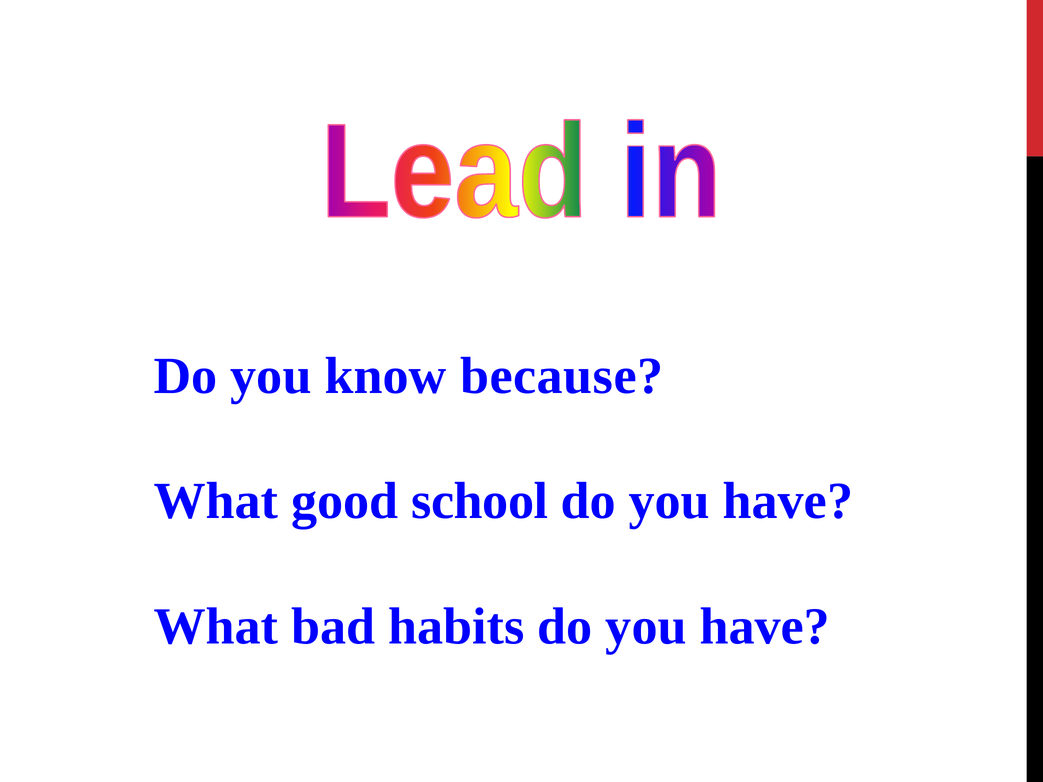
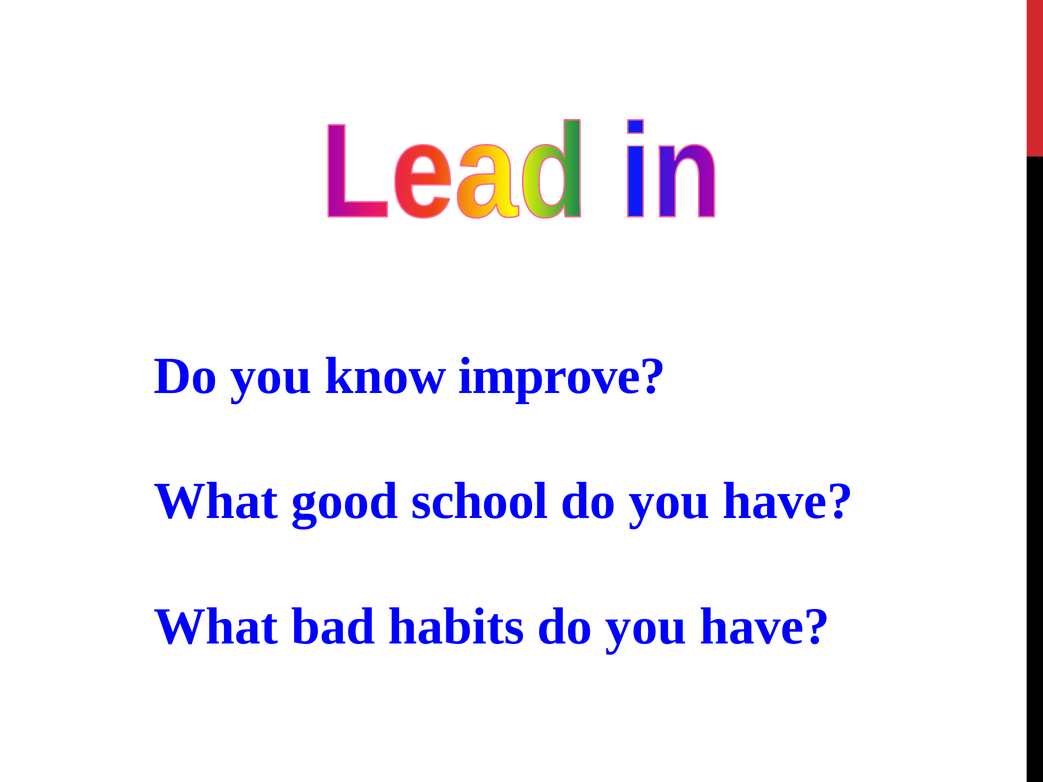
because: because -> improve
